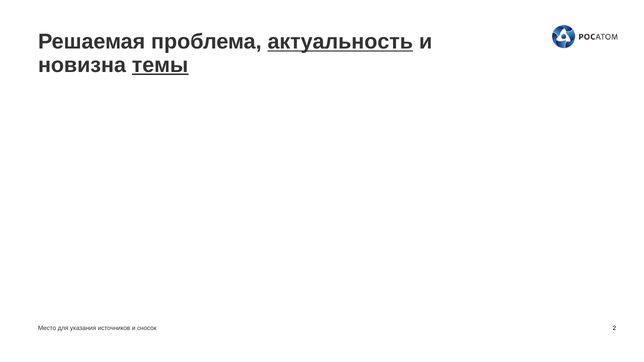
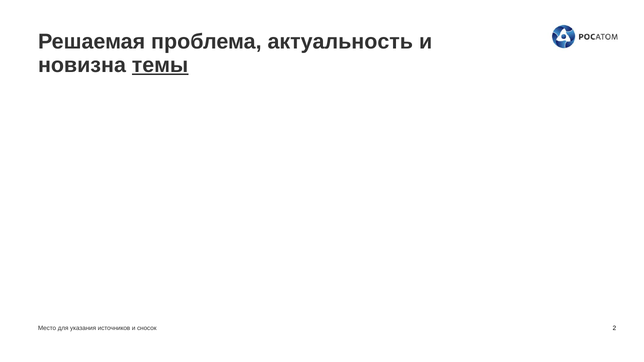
актуальность underline: present -> none
